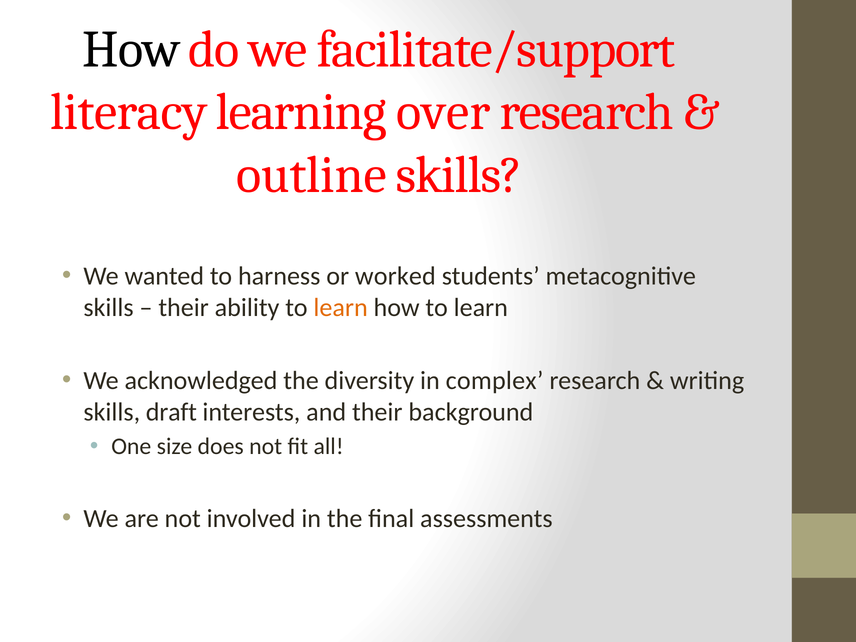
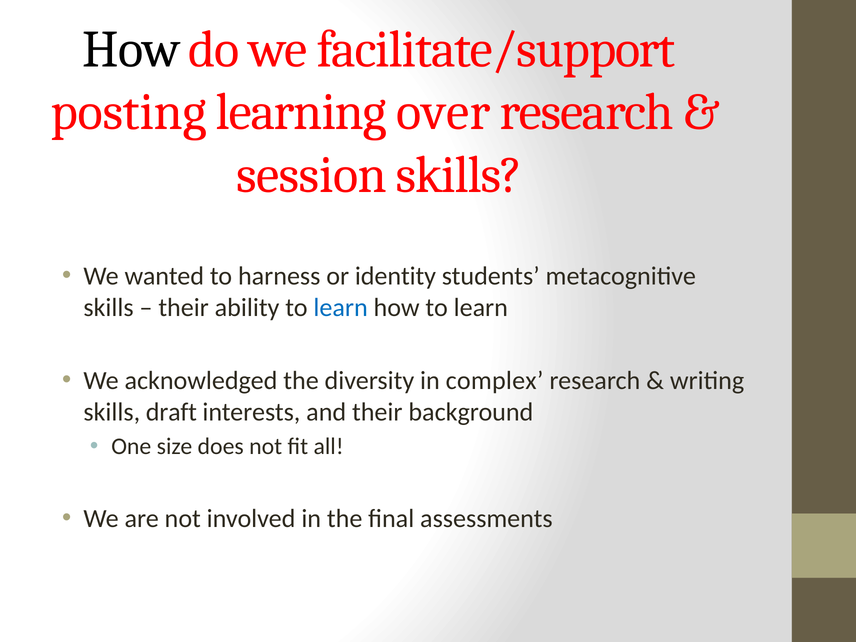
literacy: literacy -> posting
outline: outline -> session
worked: worked -> identity
learn at (341, 307) colour: orange -> blue
